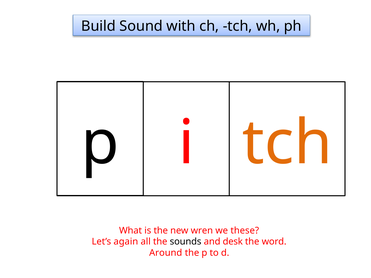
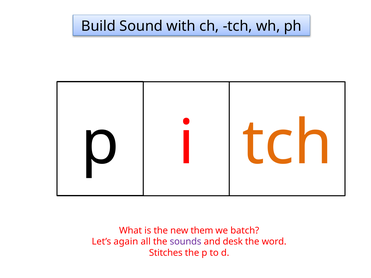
wren: wren -> them
these: these -> batch
sounds colour: black -> purple
Around: Around -> Stitches
